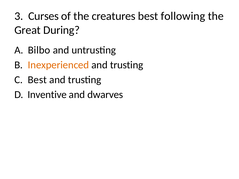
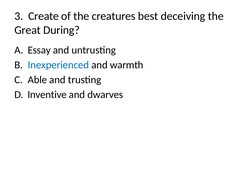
Curses: Curses -> Create
following: following -> deceiving
Bilbo: Bilbo -> Essay
Inexperienced colour: orange -> blue
trusting at (127, 65): trusting -> warmth
Best at (37, 80): Best -> Able
